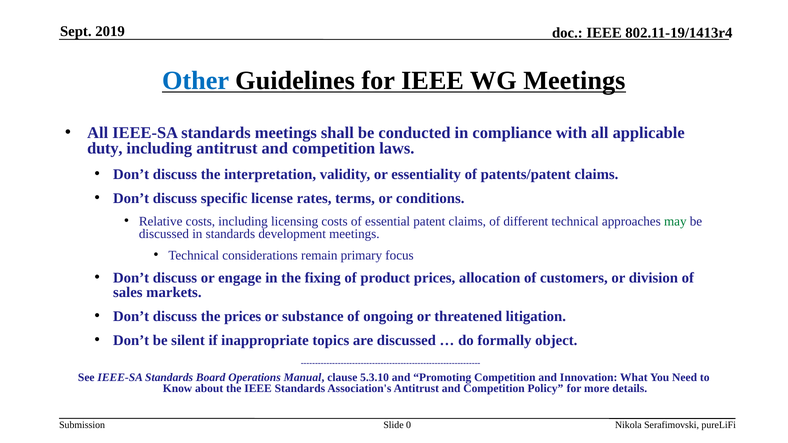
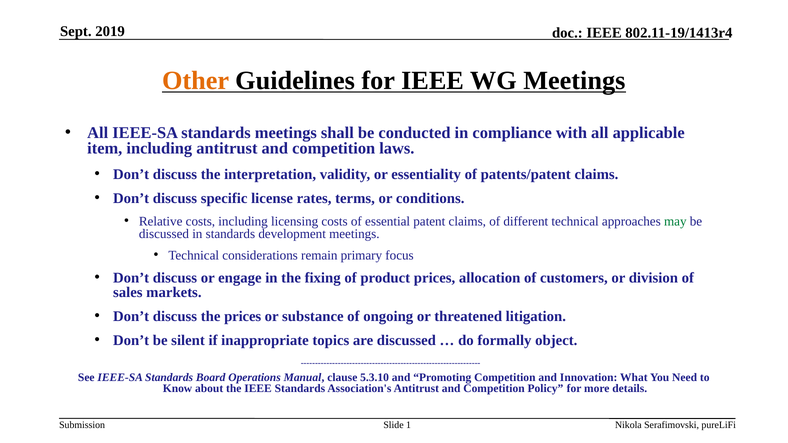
Other colour: blue -> orange
duty: duty -> item
0: 0 -> 1
